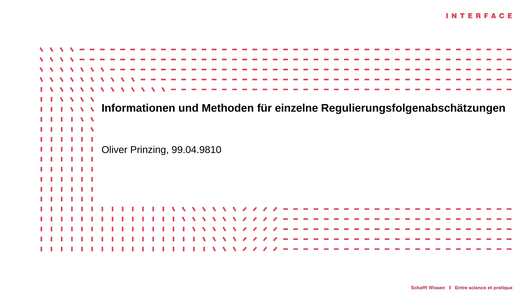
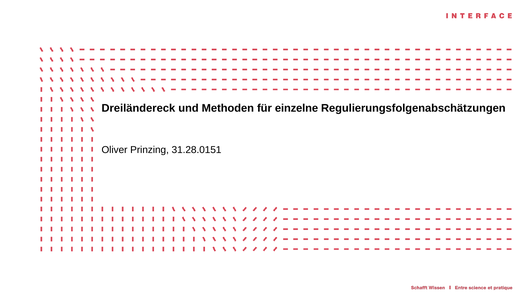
Informationen: Informationen -> Dreiländereck
99.04.9810: 99.04.9810 -> 31.28.0151
